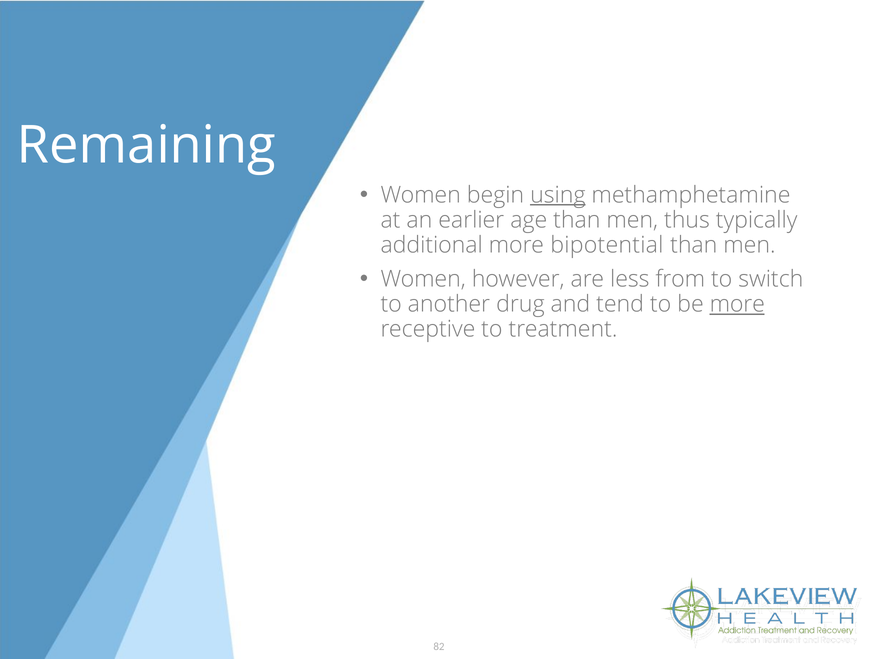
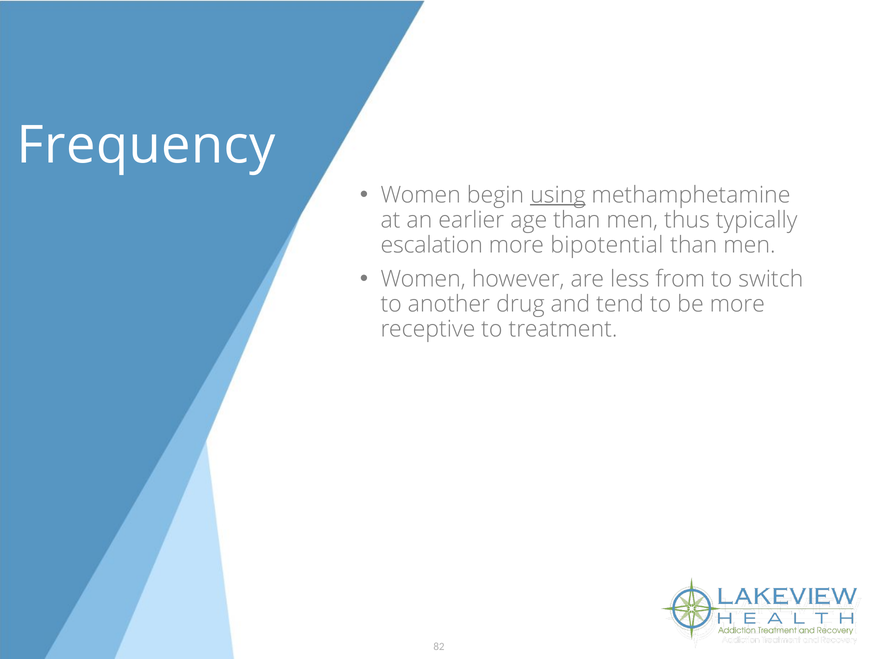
Remaining: Remaining -> Frequency
additional: additional -> escalation
more at (737, 304) underline: present -> none
